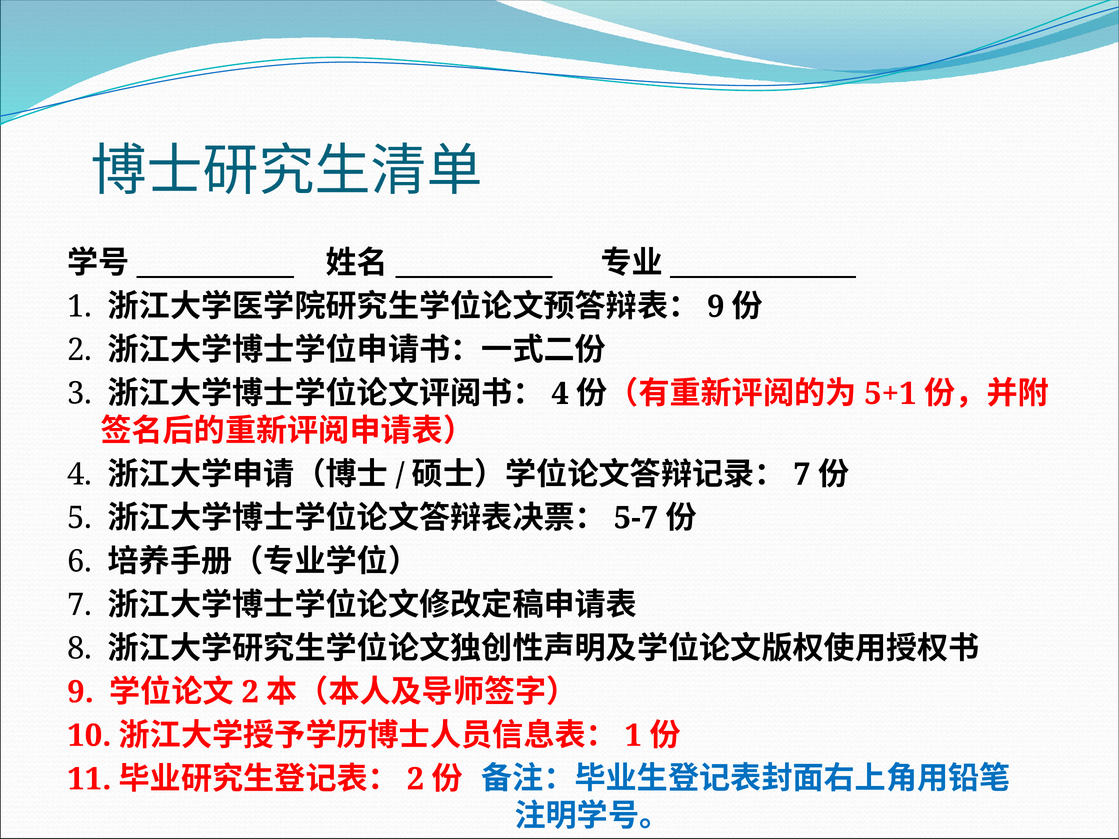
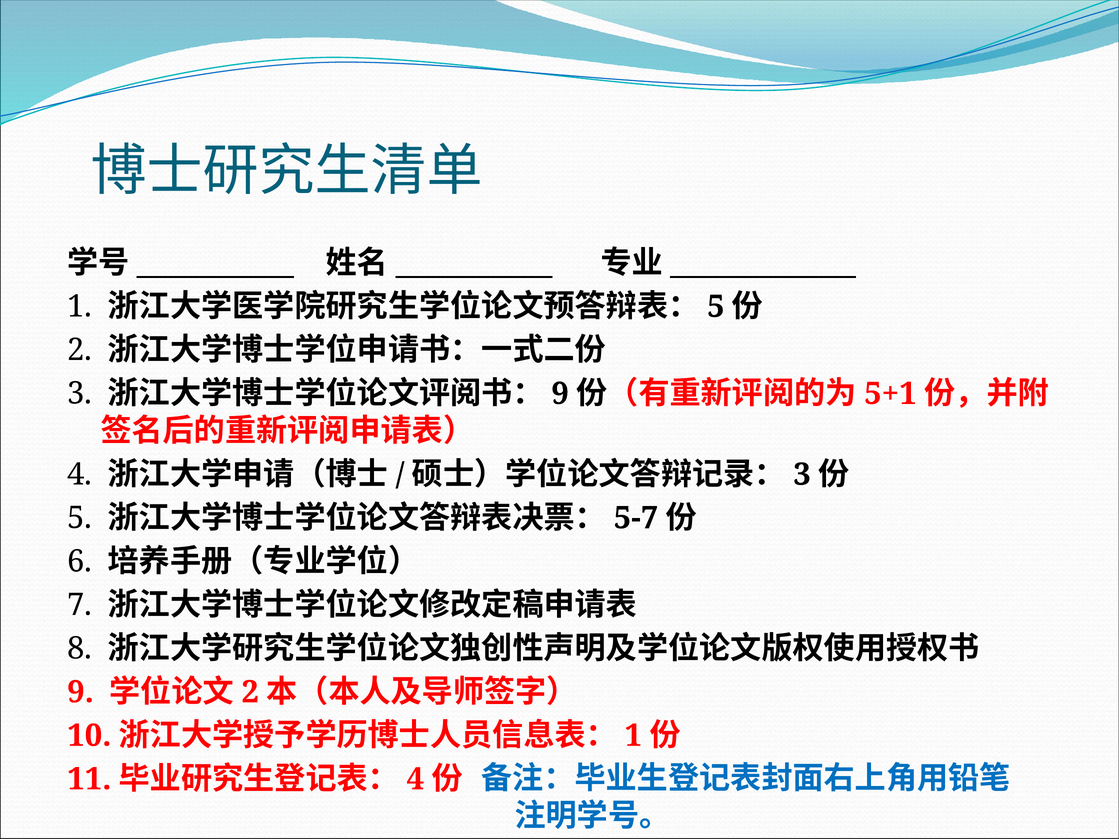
9 at (716, 307): 9 -> 5
4 at (560, 394): 4 -> 9
7 at (802, 475): 7 -> 3
2 at (415, 779): 2 -> 4
